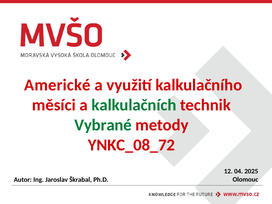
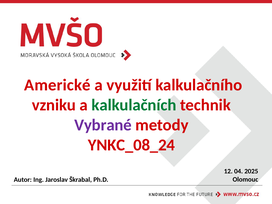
měsíci: měsíci -> vzniku
Vybrané colour: green -> purple
YNKC_08_72: YNKC_08_72 -> YNKC_08_24
